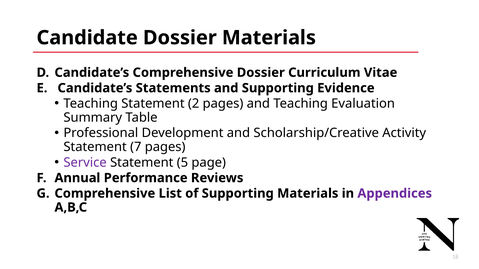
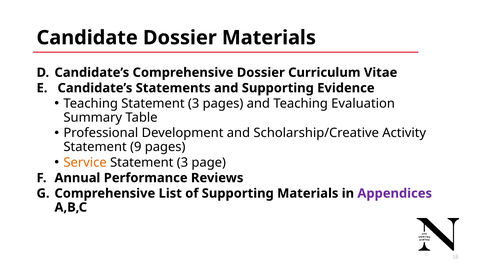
Teaching Statement 2: 2 -> 3
7: 7 -> 9
Service colour: purple -> orange
5 at (182, 163): 5 -> 3
